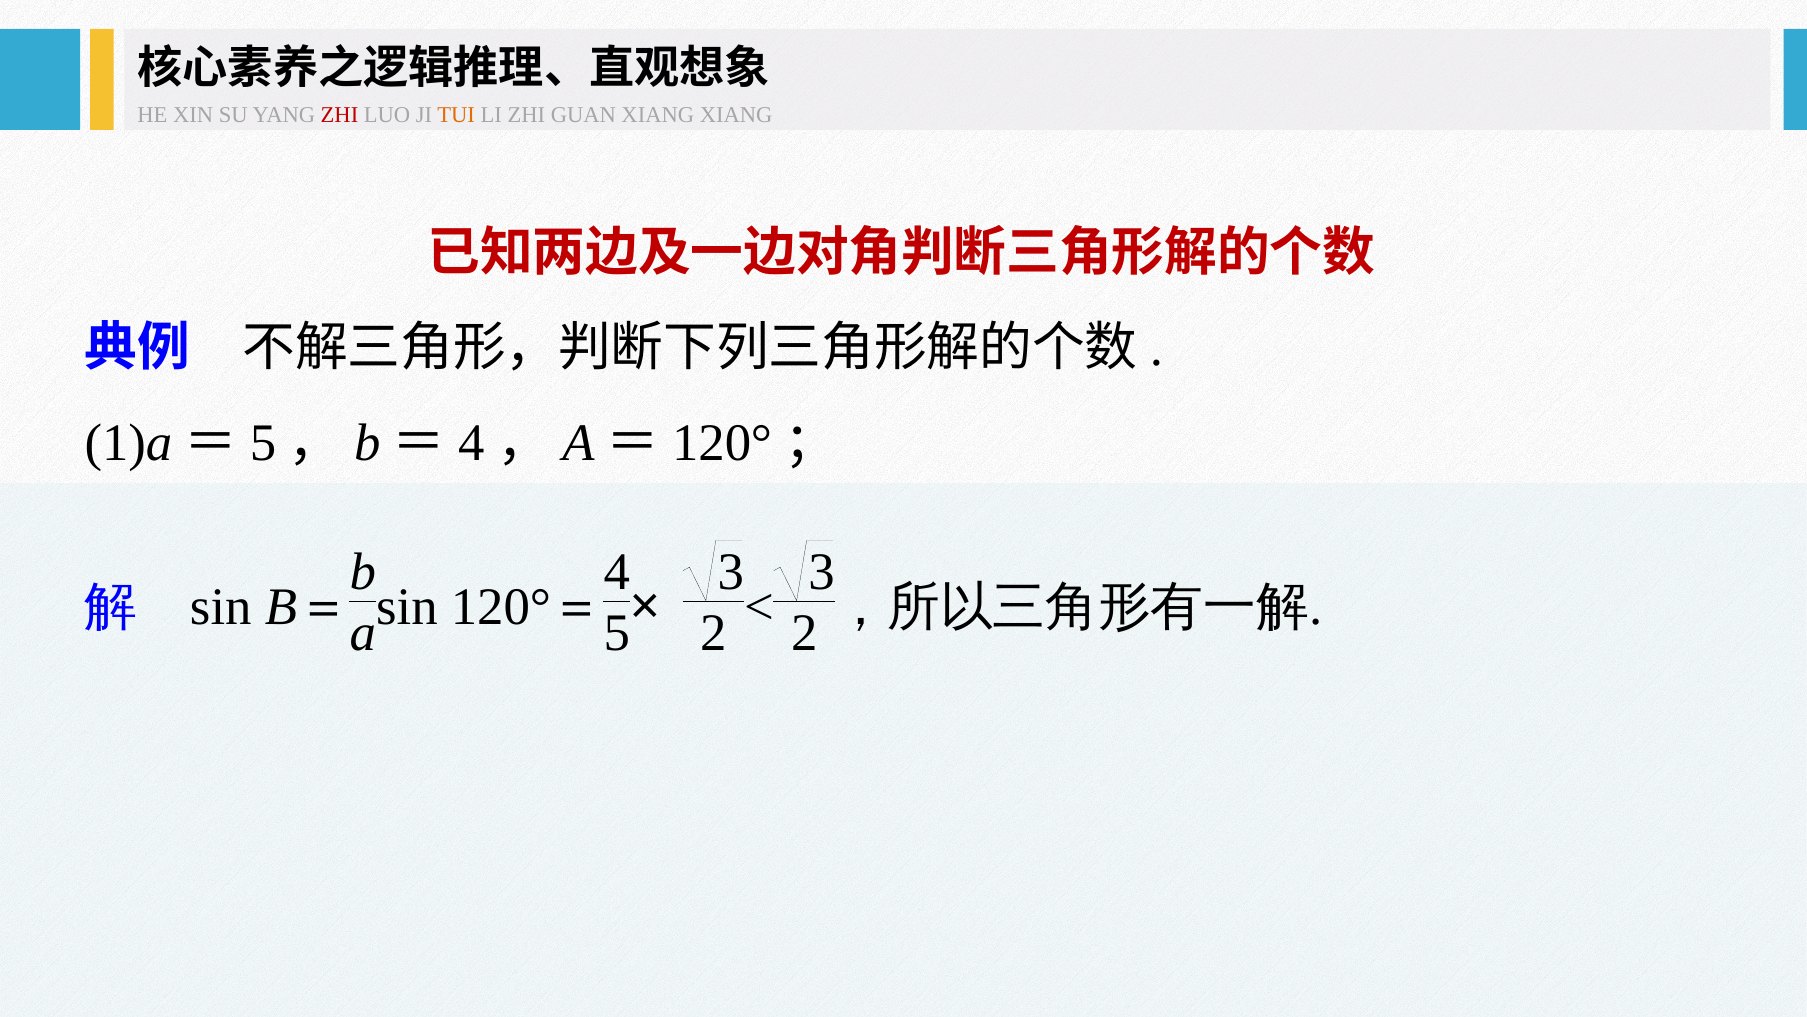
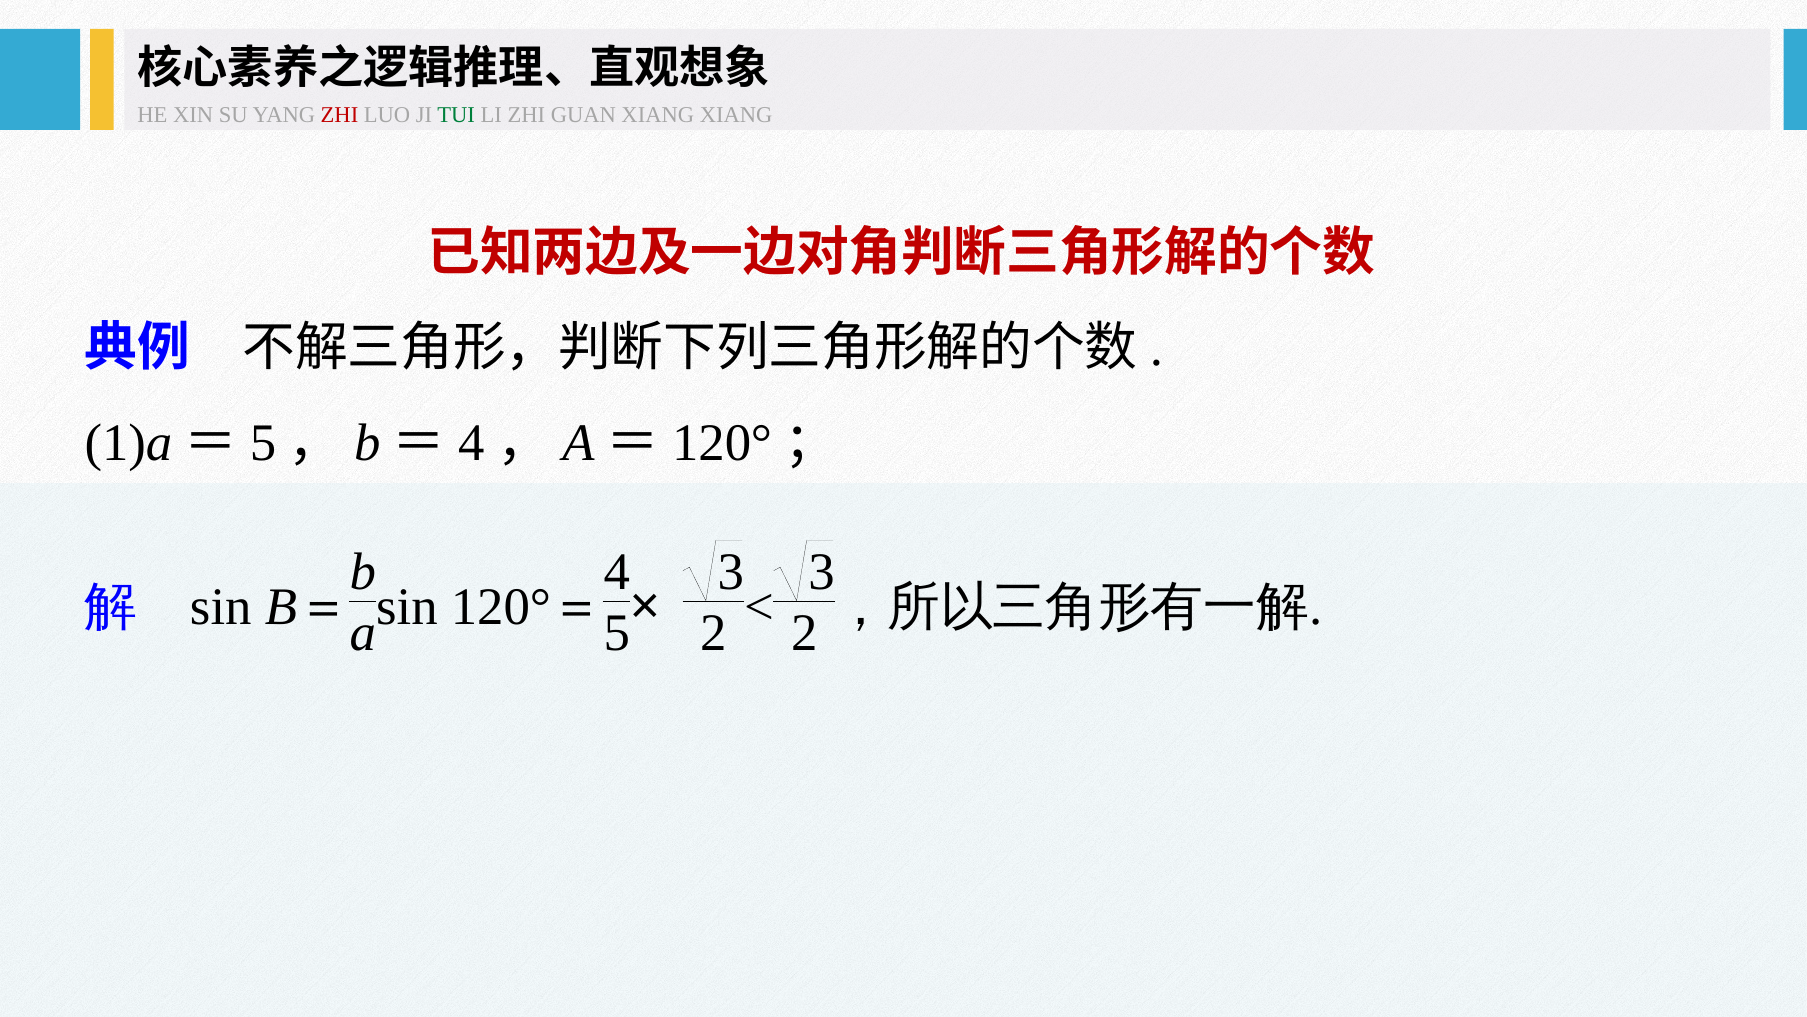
TUI colour: orange -> green
